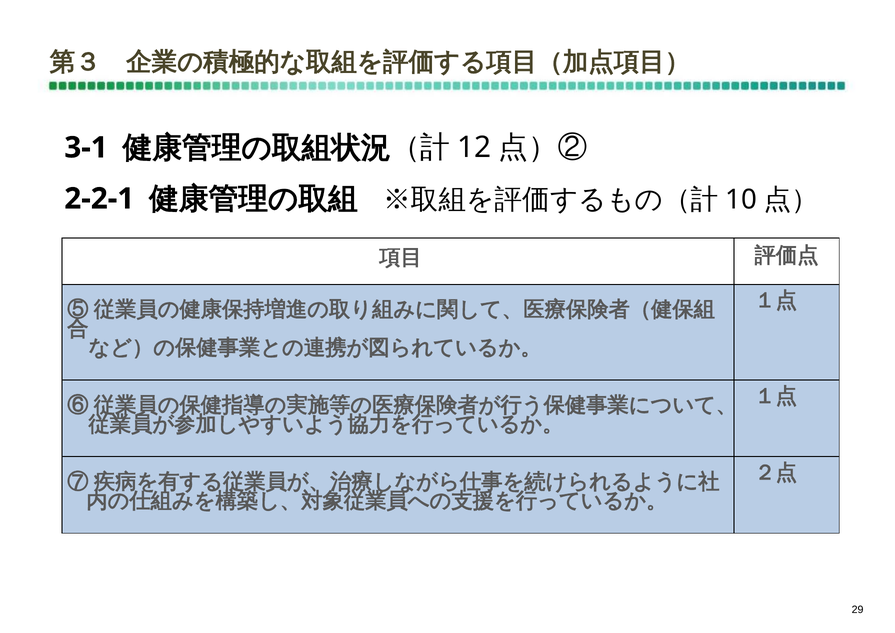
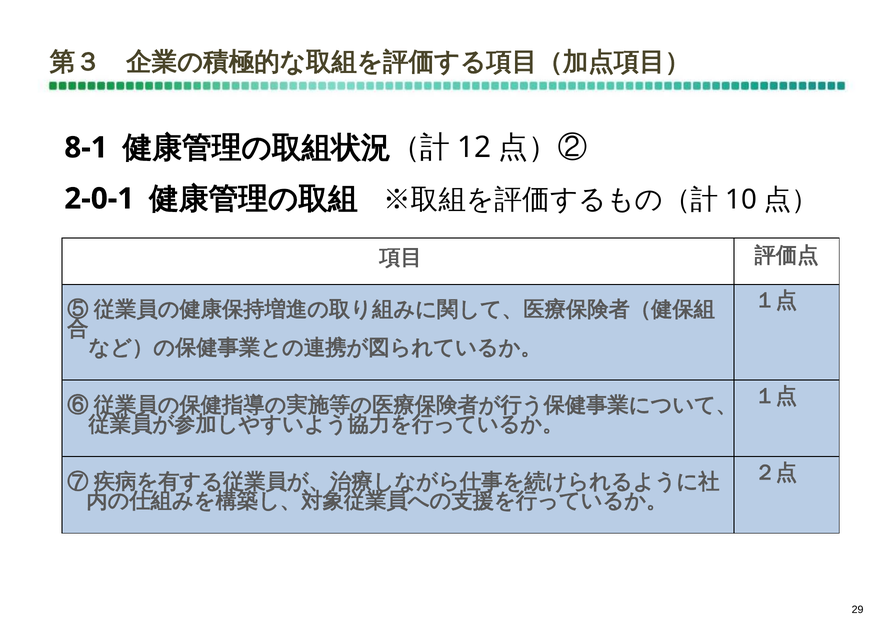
3-1: 3-1 -> 8-1
2-2-1: 2-2-1 -> 2-0-1
